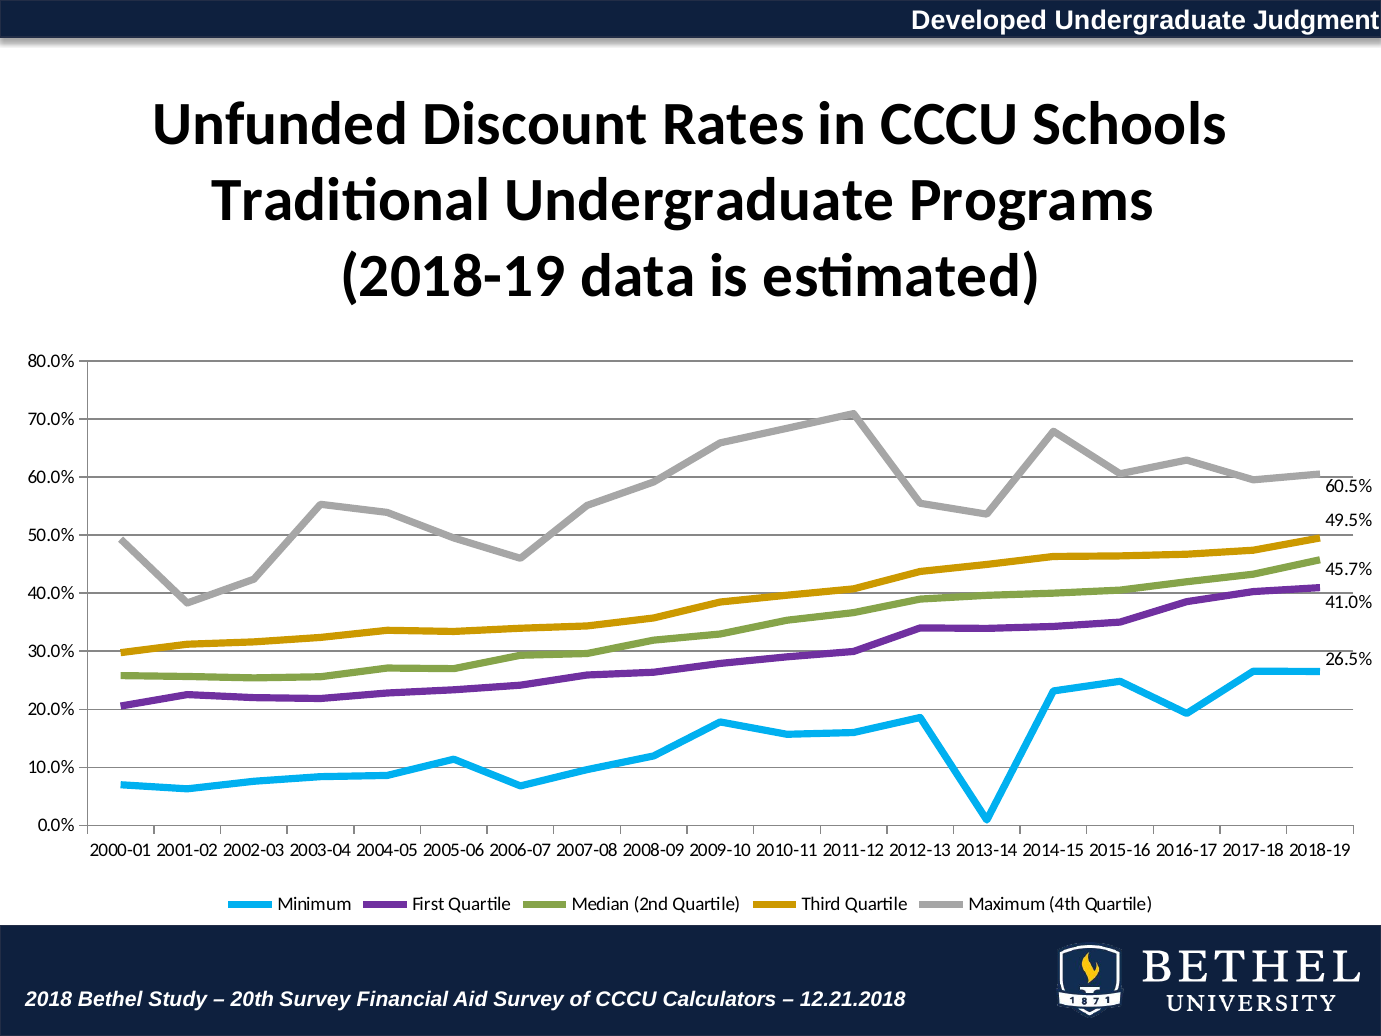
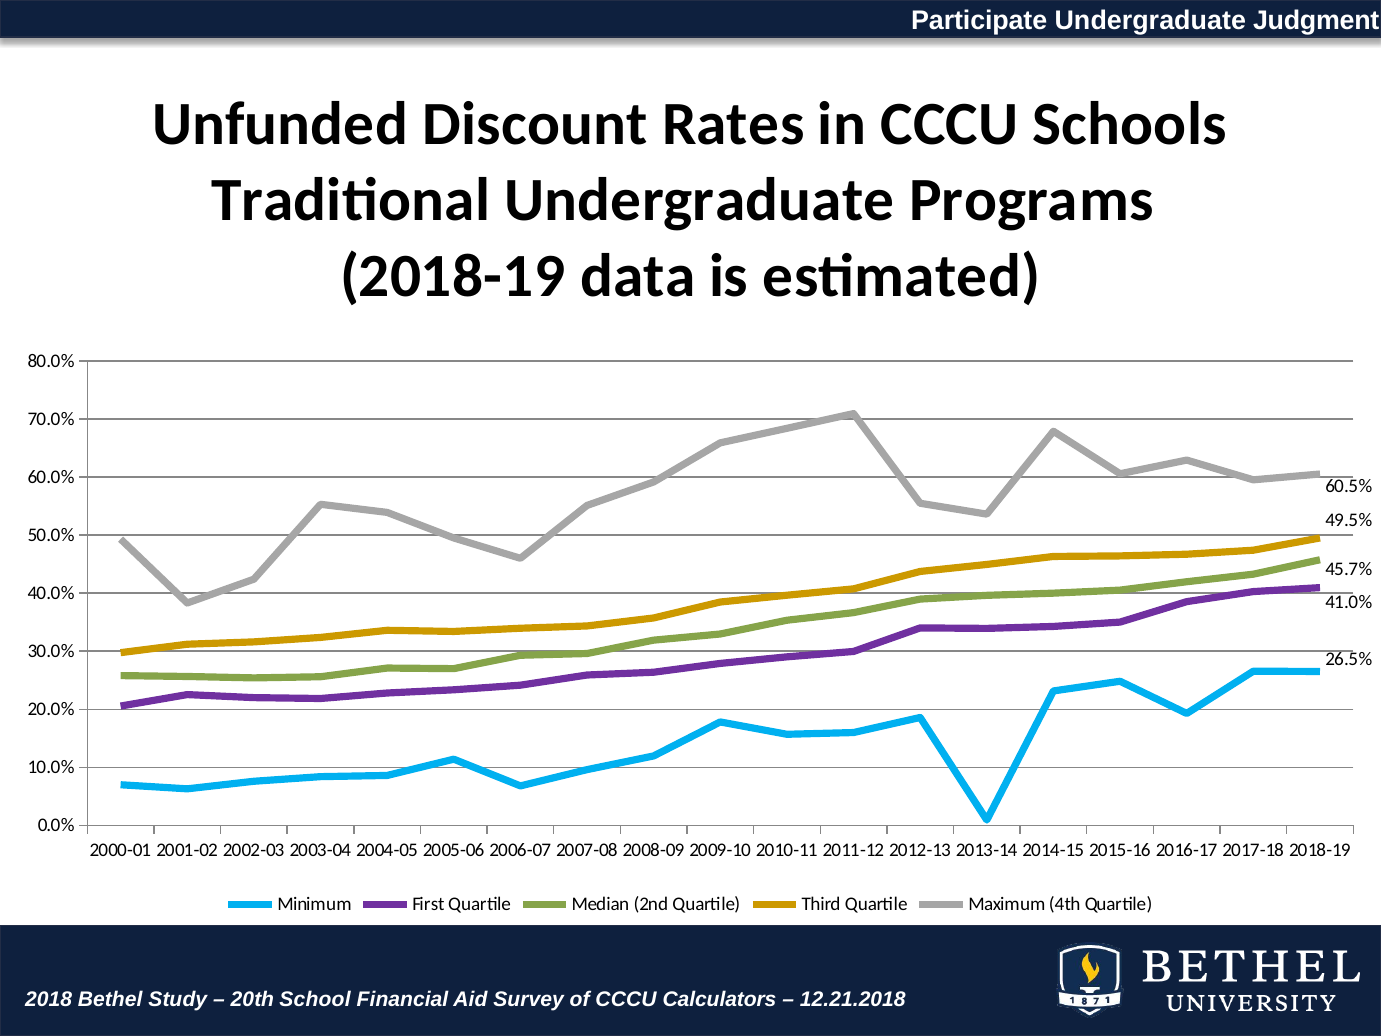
Developed: Developed -> Participate
20th Survey: Survey -> School
